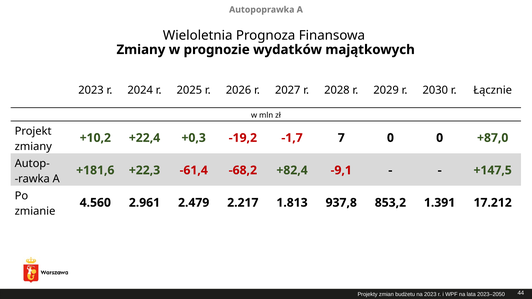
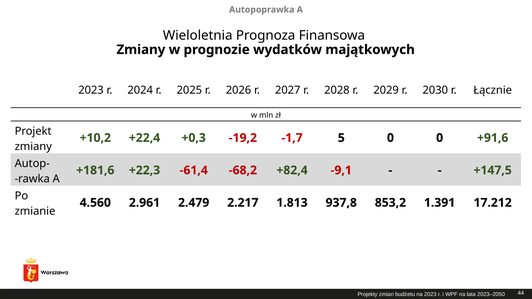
7: 7 -> 5
+87,0: +87,0 -> +91,6
